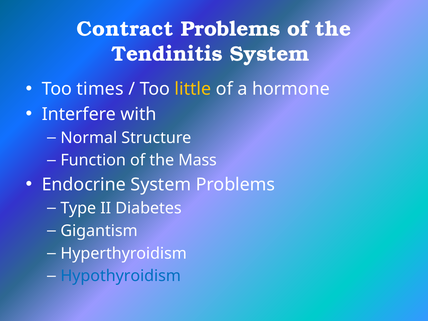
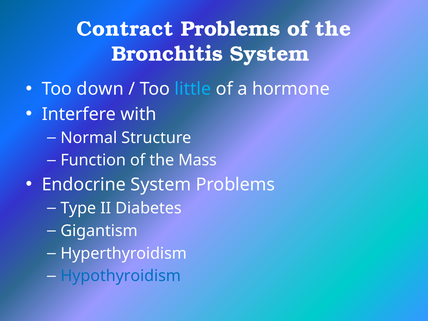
Tendinitis: Tendinitis -> Bronchitis
times: times -> down
little colour: yellow -> light blue
